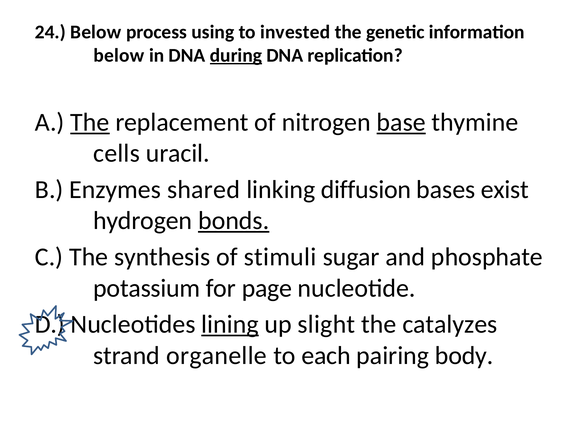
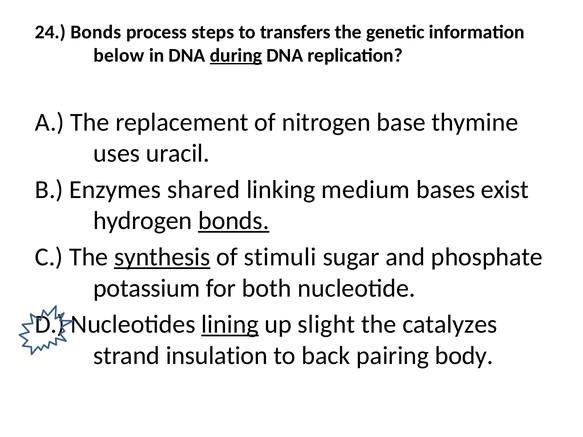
24 Below: Below -> Bonds
using: using -> steps
invested: invested -> transfers
The at (90, 122) underline: present -> none
base underline: present -> none
cells: cells -> uses
diffusion: diffusion -> medium
synthesis underline: none -> present
page: page -> both
organelle: organelle -> insulation
each: each -> back
